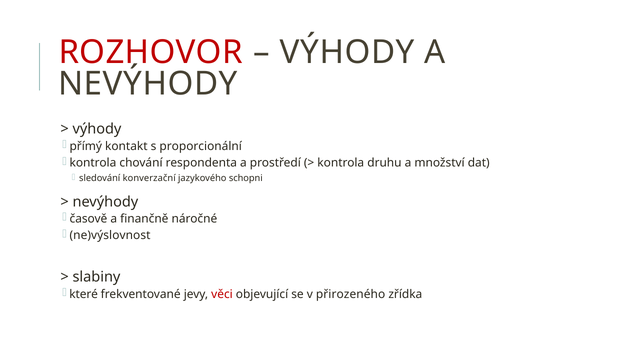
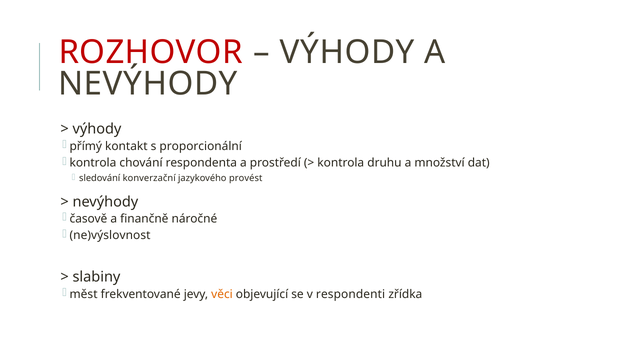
schopni: schopni -> provést
které: které -> měst
věci colour: red -> orange
přirozeného: přirozeného -> respondenti
